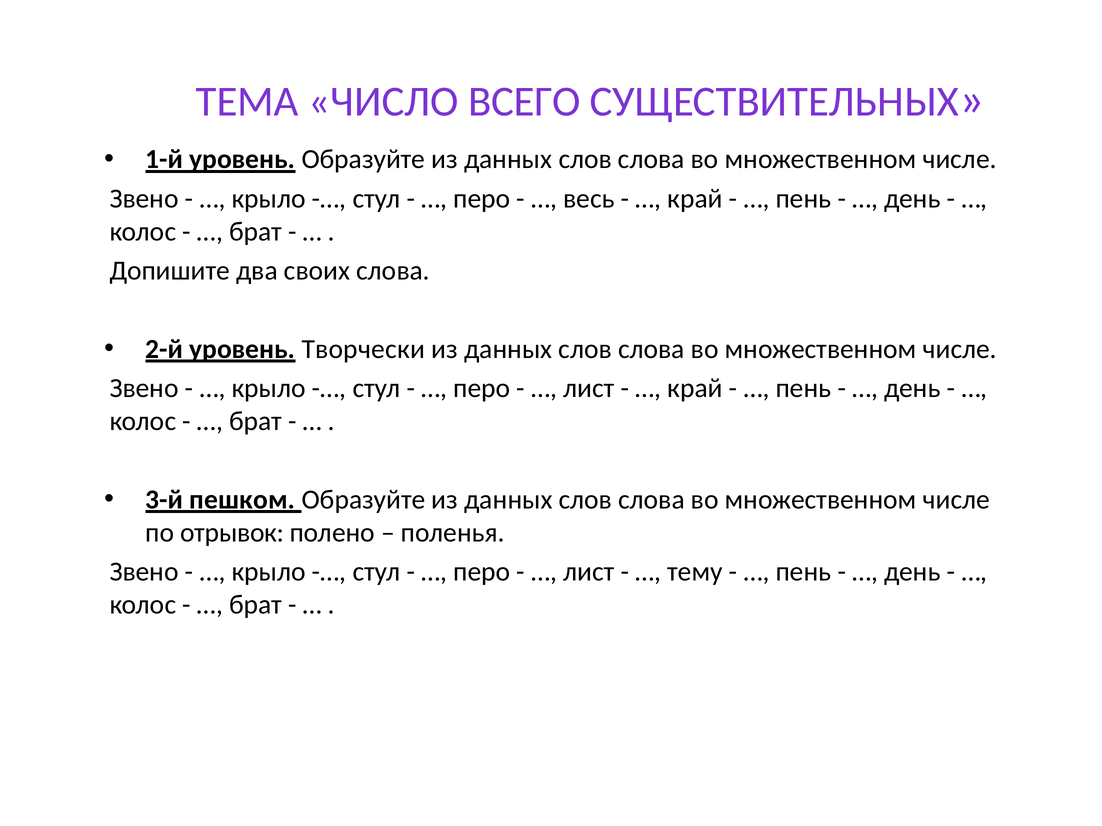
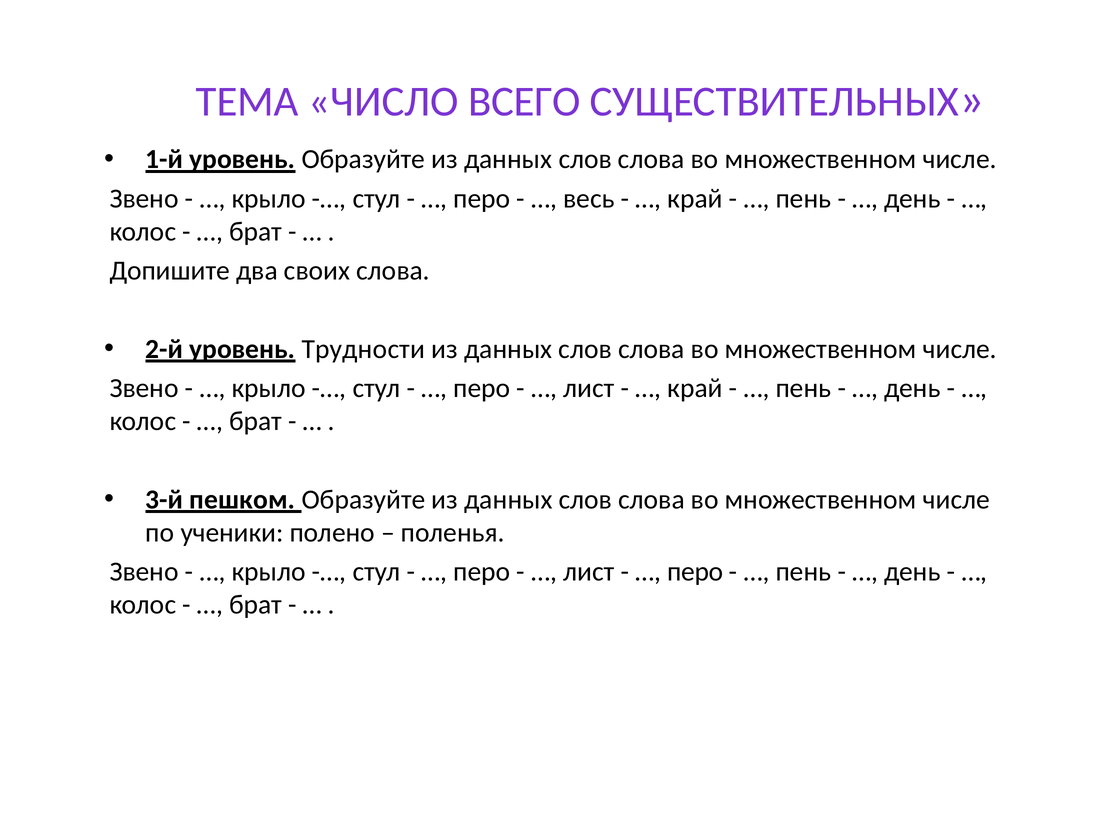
Творчески: Творчески -> Трудности
отрывок: отрывок -> ученики
тему at (695, 572): тему -> перо
